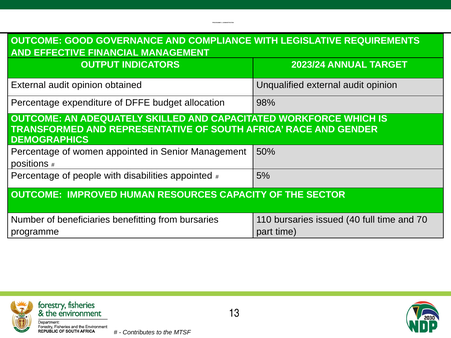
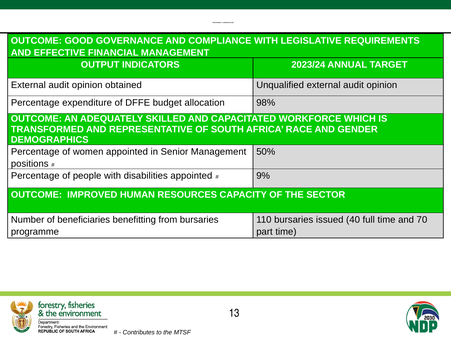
5%: 5% -> 9%
